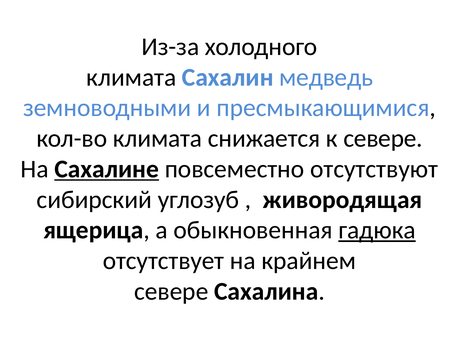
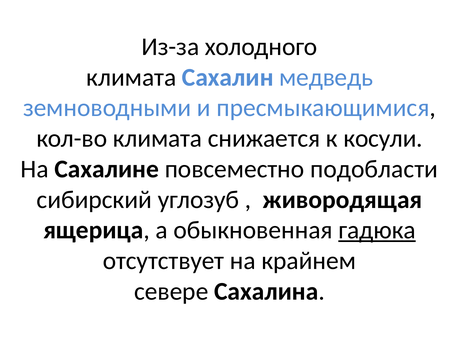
к севере: севере -> косули
Сахалине underline: present -> none
отсутствуют: отсутствуют -> подобласти
